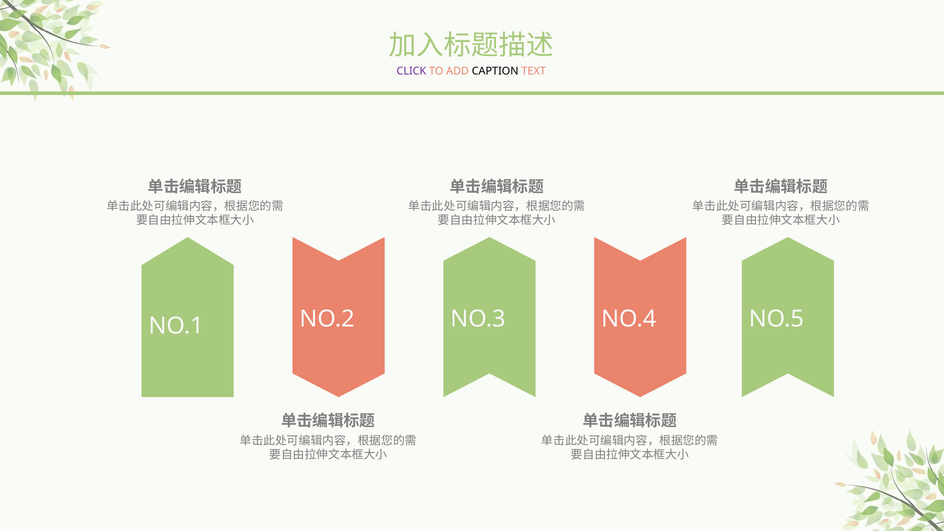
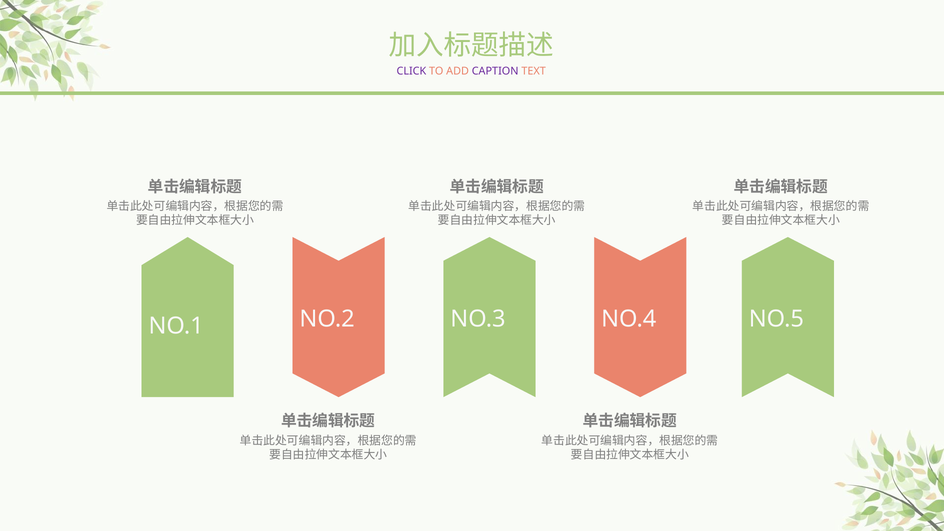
CAPTION colour: black -> purple
